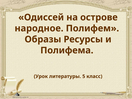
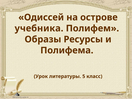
народное: народное -> учебника
